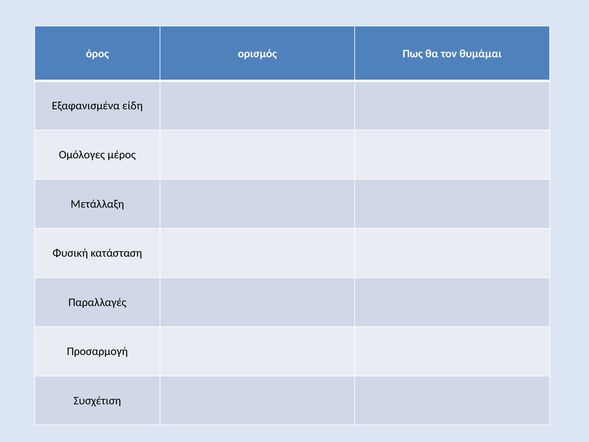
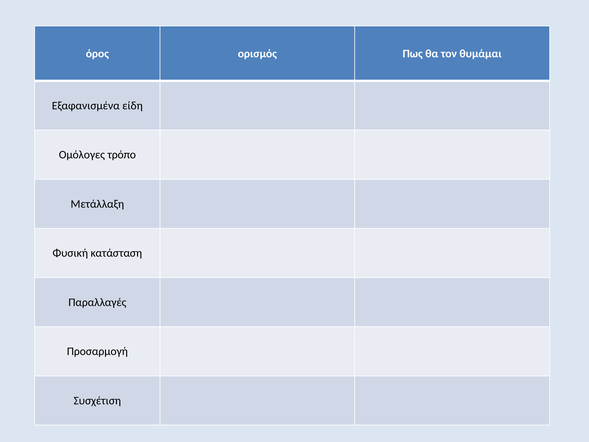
μέρος: μέρος -> τρόπο
